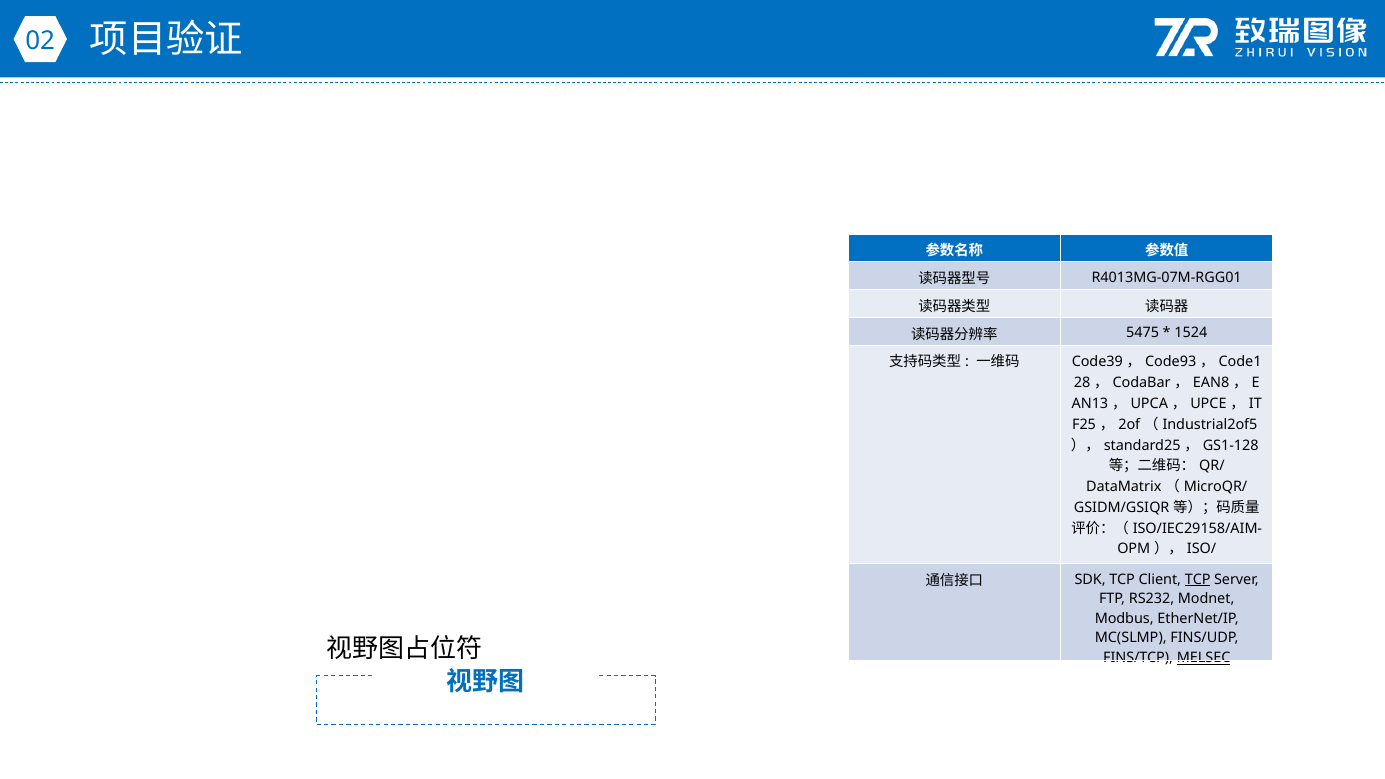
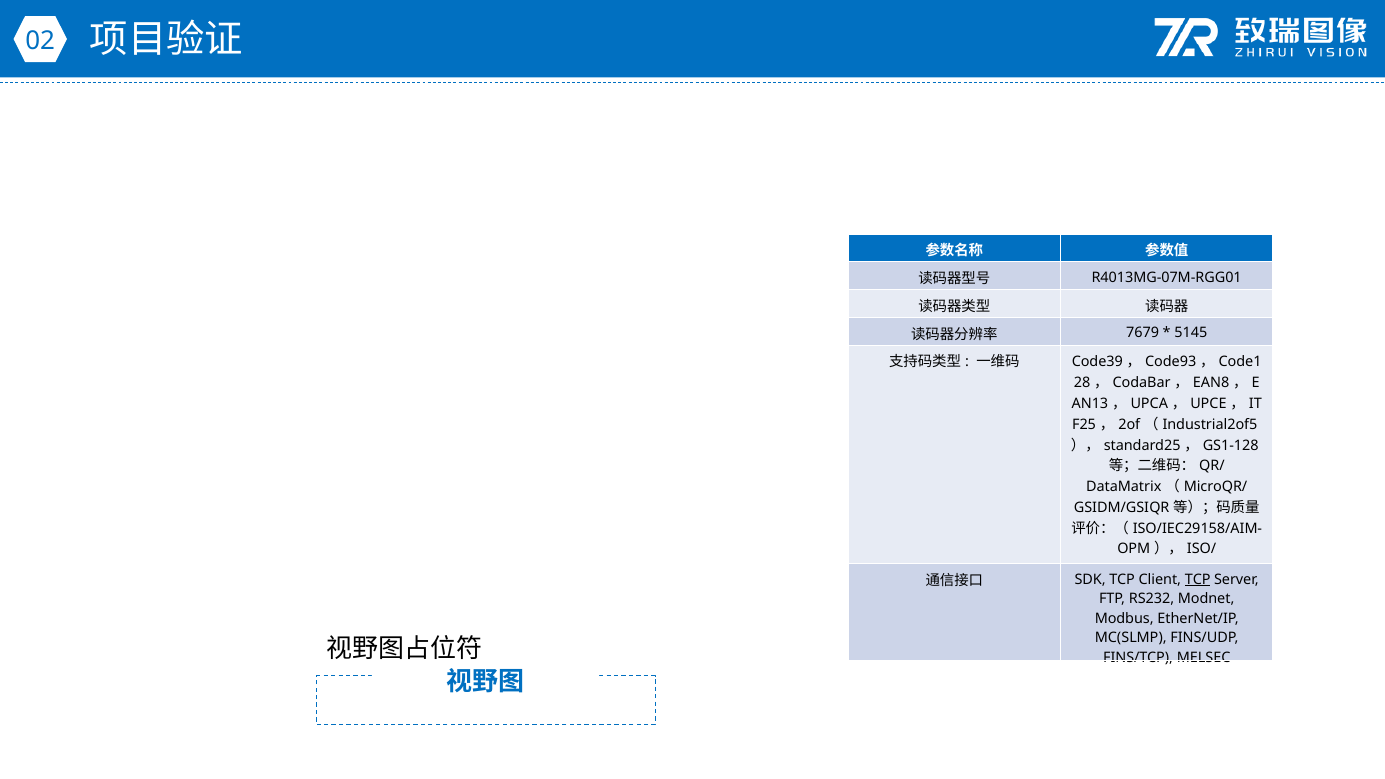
5475: 5475 -> 7679
1524: 1524 -> 5145
MELSEC underline: present -> none
